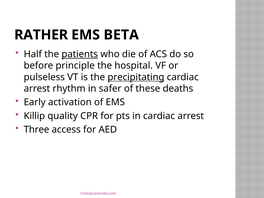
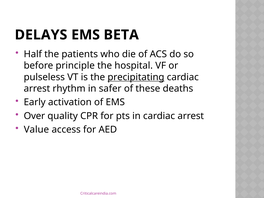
RATHER: RATHER -> DELAYS
patients underline: present -> none
Killip: Killip -> Over
Three: Three -> Value
